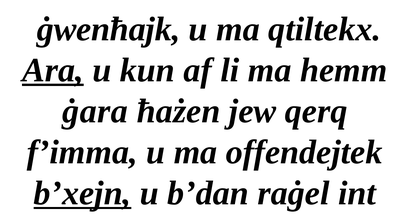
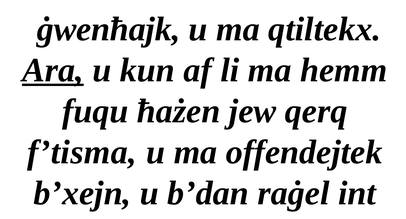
ġara: ġara -> fuqu
f’imma: f’imma -> f’tisma
b’xejn underline: present -> none
